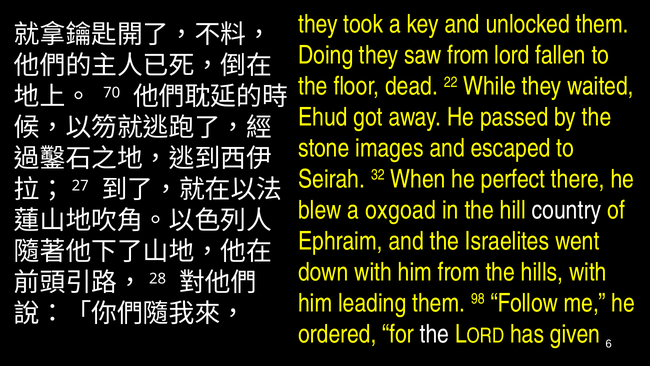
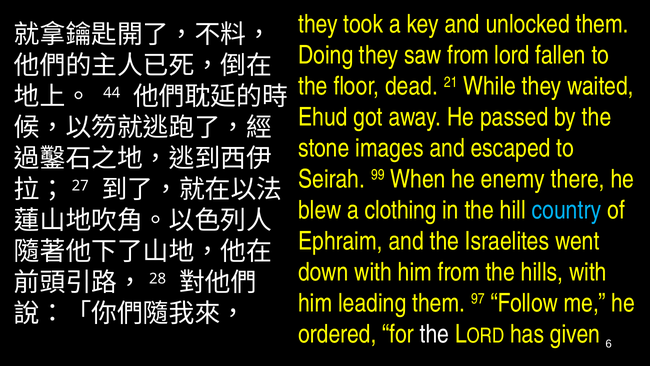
22: 22 -> 21
70: 70 -> 44
32: 32 -> 99
perfect: perfect -> enemy
oxgoad: oxgoad -> clothing
country colour: white -> light blue
98: 98 -> 97
